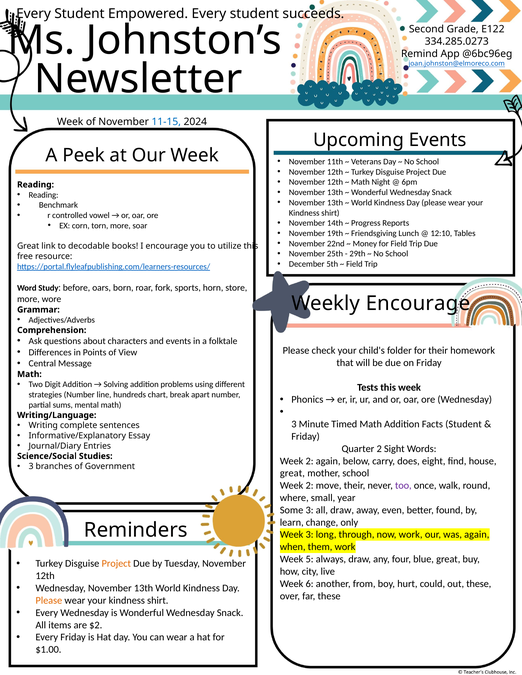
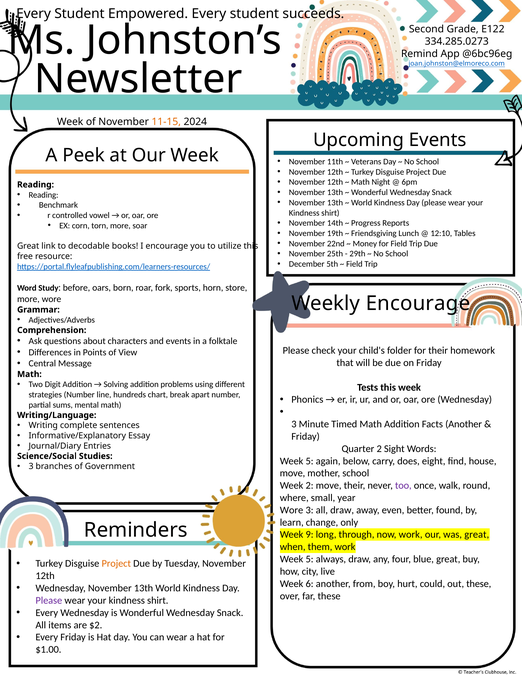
11-15 colour: blue -> orange
Facts Student: Student -> Another
2 at (310, 461): 2 -> 5
great at (292, 474): great -> move
Some at (292, 510): Some -> Wore
Week 3: 3 -> 9
was again: again -> great
Please at (49, 601) colour: orange -> purple
